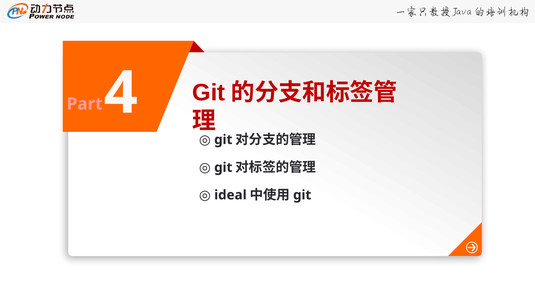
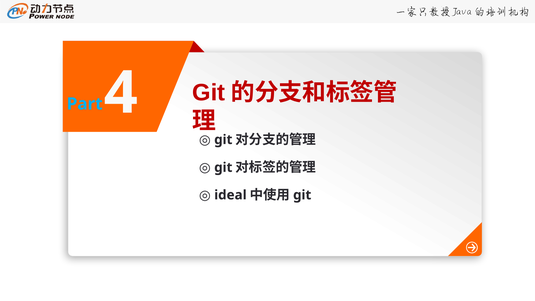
Part colour: pink -> light blue
